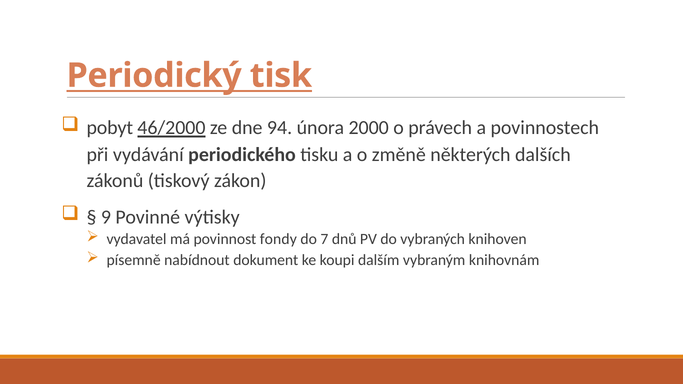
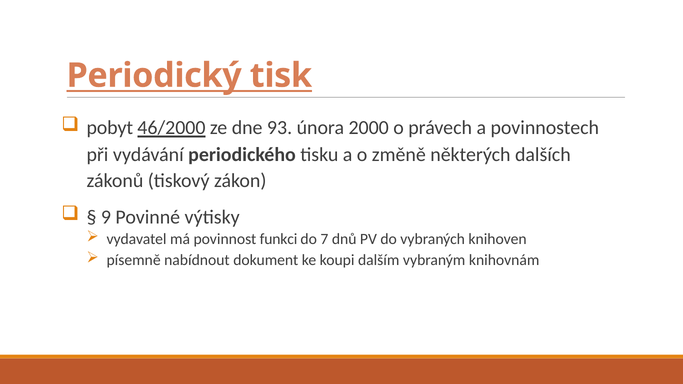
94: 94 -> 93
fondy: fondy -> funkci
